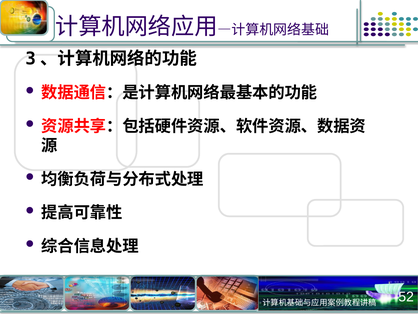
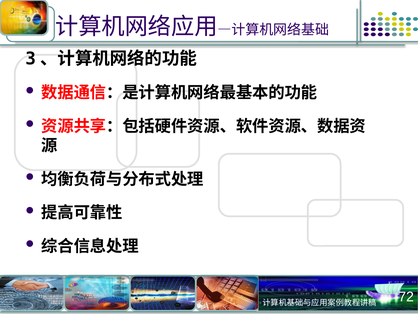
52: 52 -> 72
